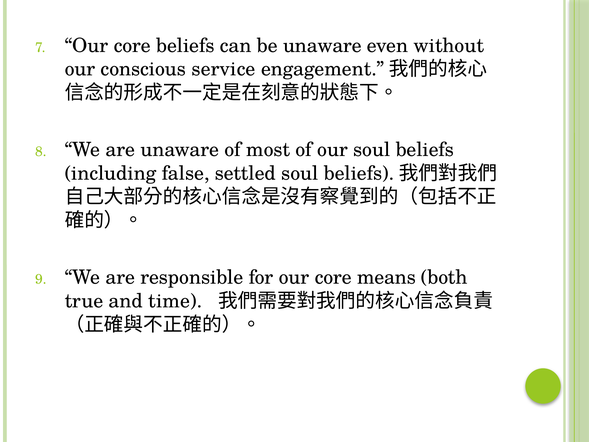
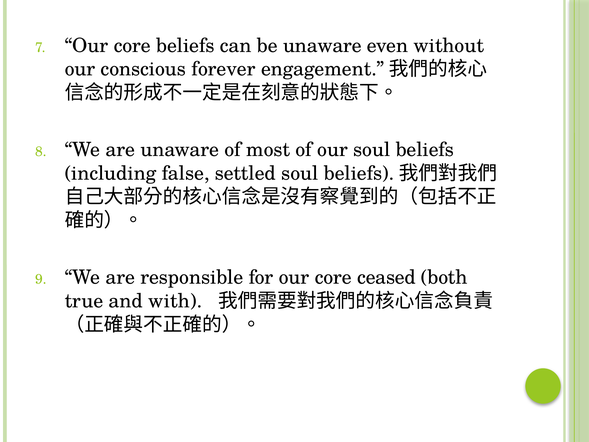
service: service -> forever
means: means -> ceased
time: time -> with
